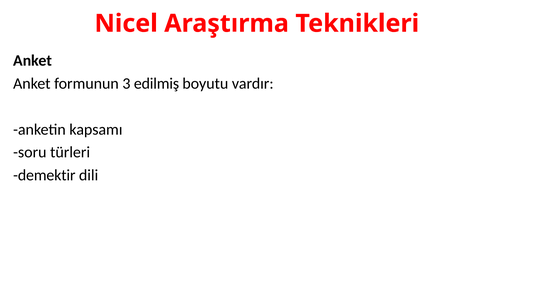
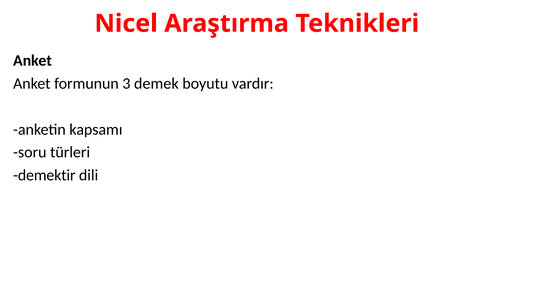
edilmiş: edilmiş -> demek
